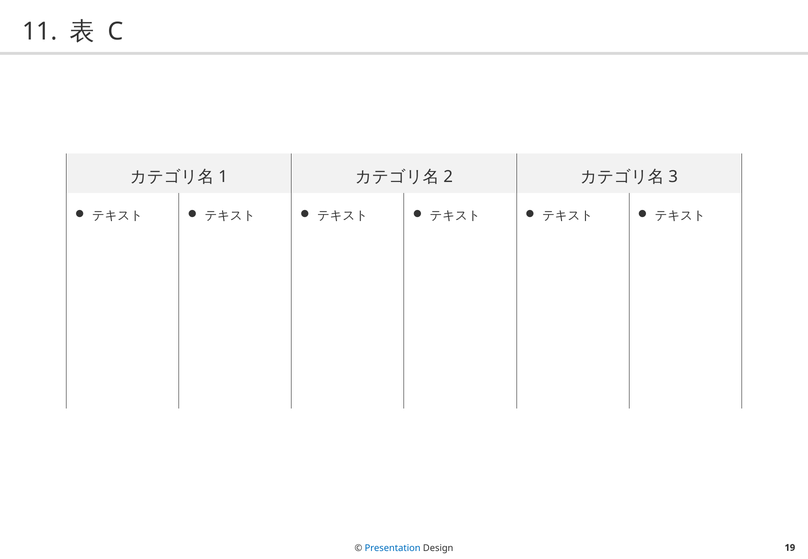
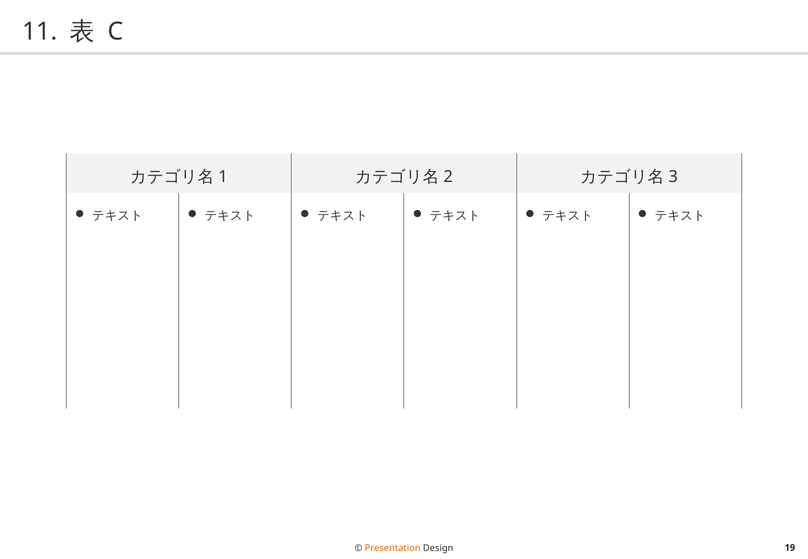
Presentation colour: blue -> orange
